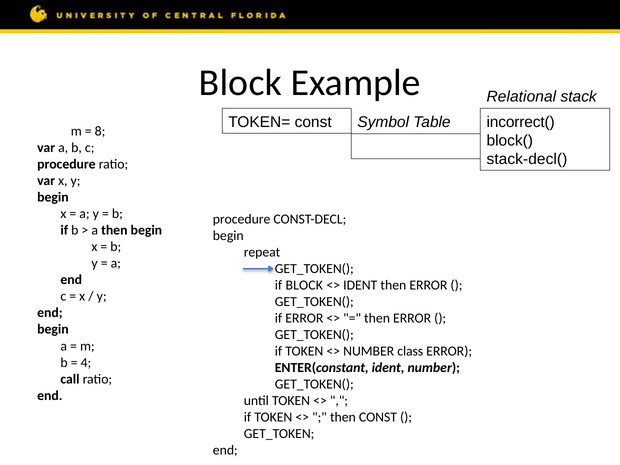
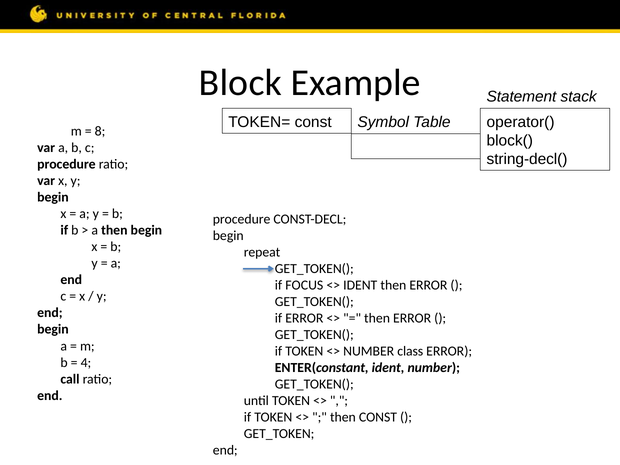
Relational: Relational -> Statement
incorrect(: incorrect( -> operator(
stack-decl(: stack-decl( -> string-decl(
if BLOCK: BLOCK -> FOCUS
